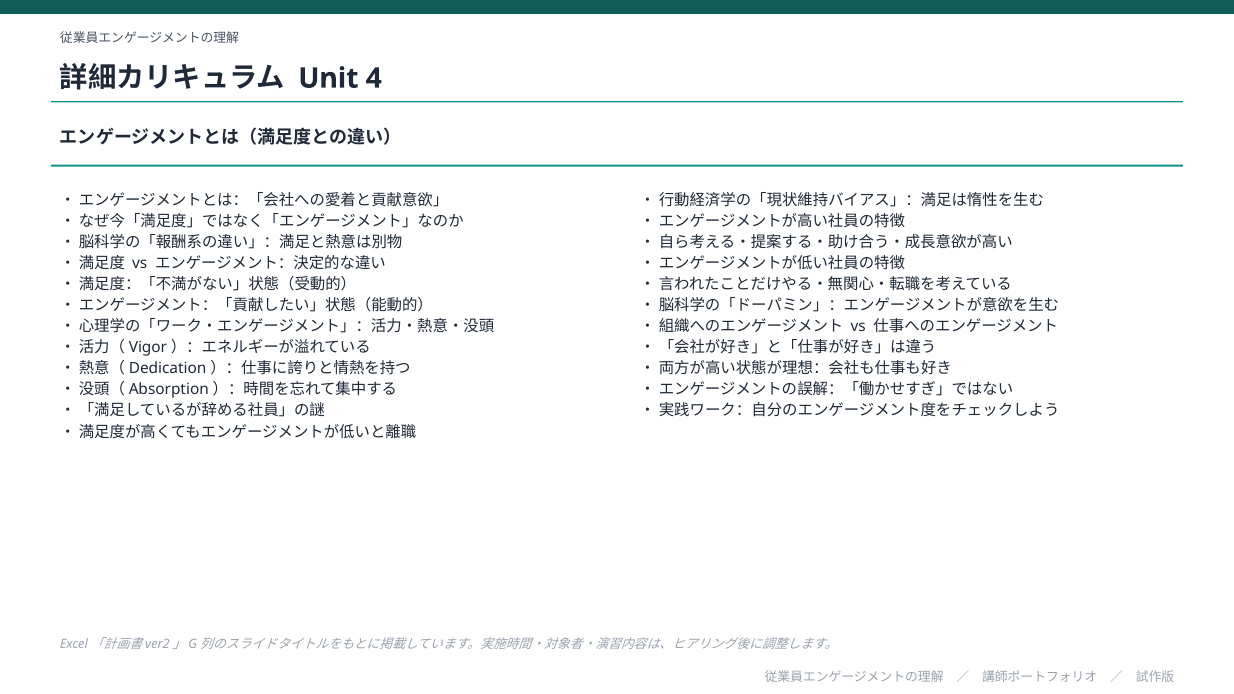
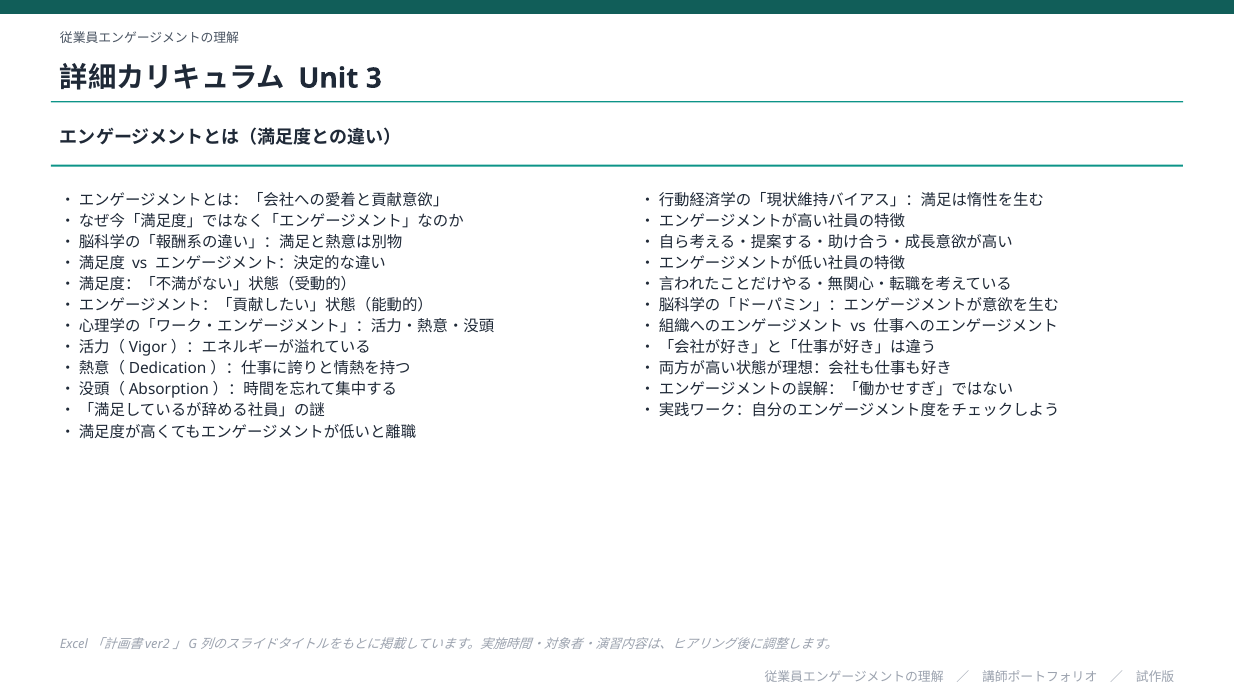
4: 4 -> 3
